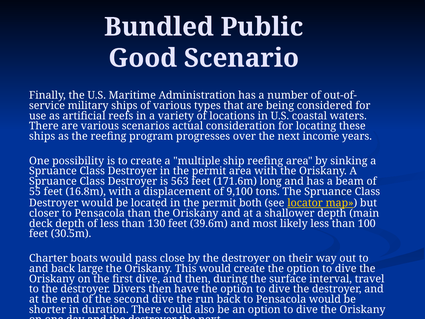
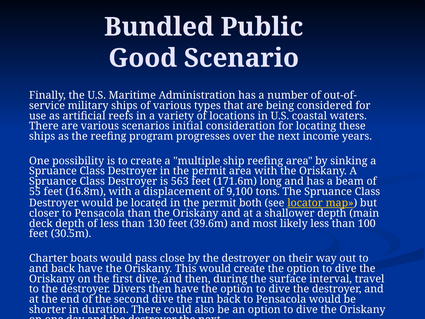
actual: actual -> initial
back large: large -> have
